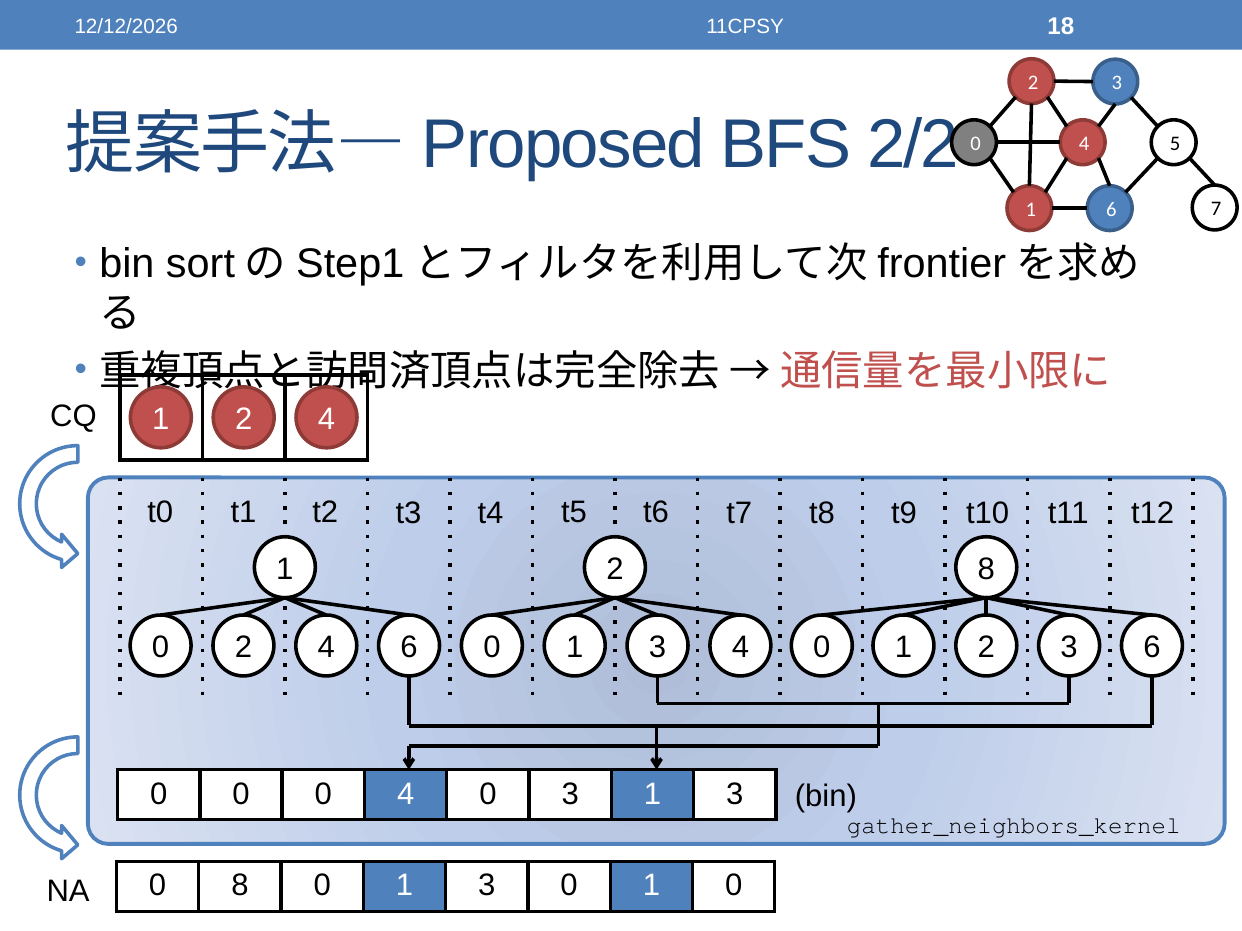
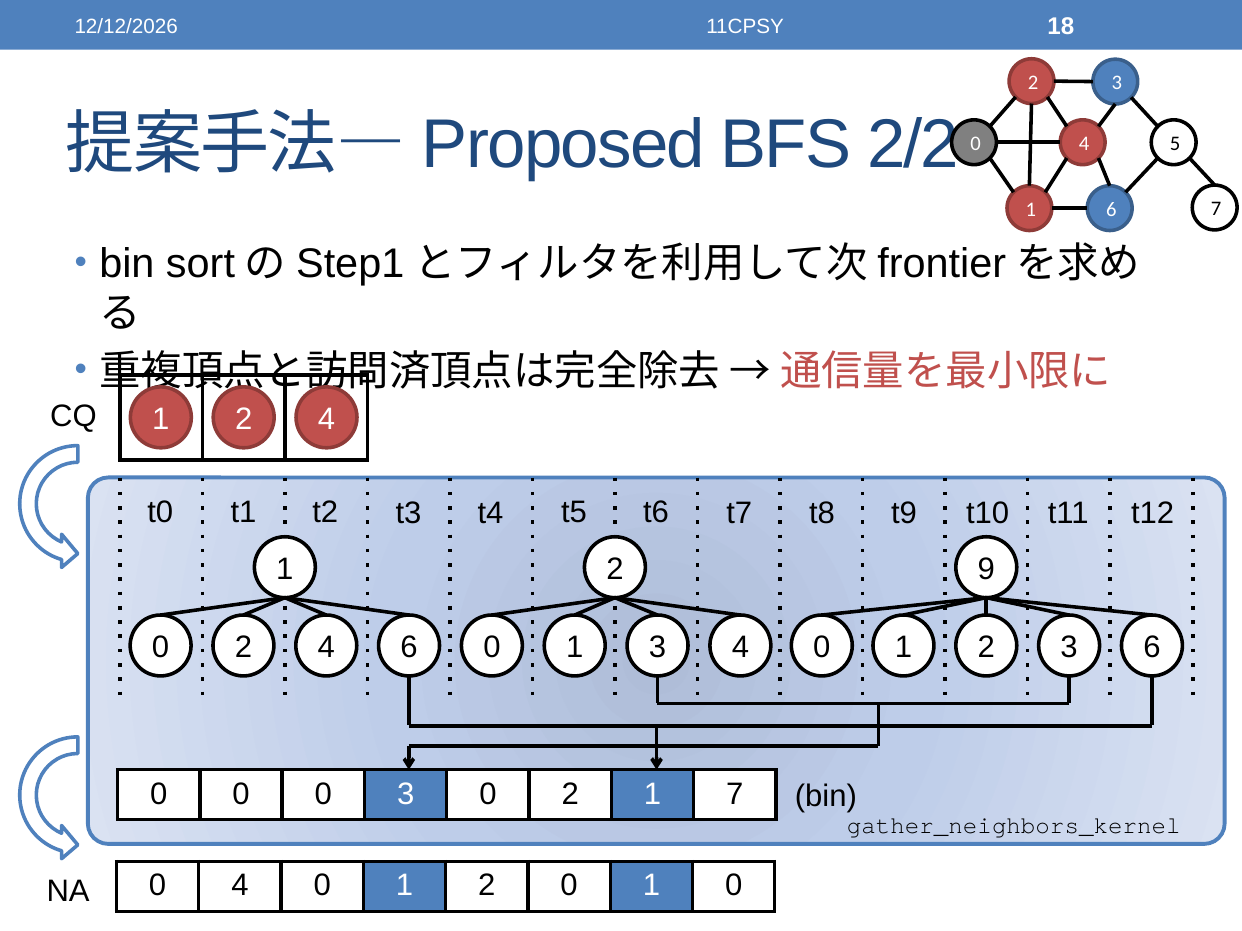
2 8: 8 -> 9
0 4: 4 -> 3
3 at (570, 794): 3 -> 2
3 at (735, 794): 3 -> 7
0 8: 8 -> 4
3 at (487, 886): 3 -> 2
